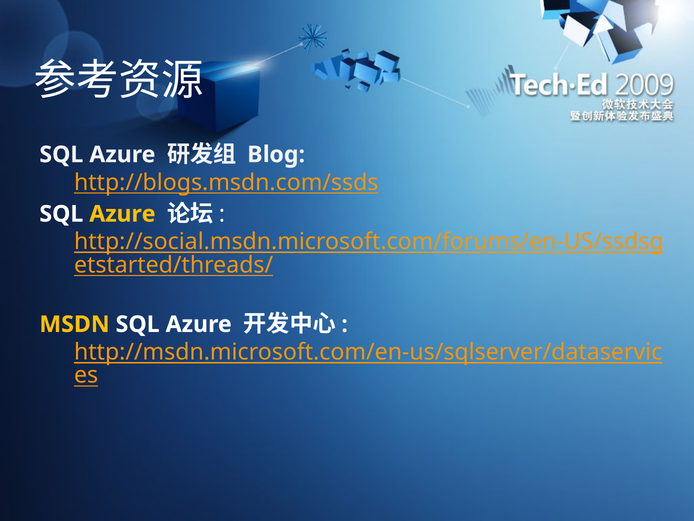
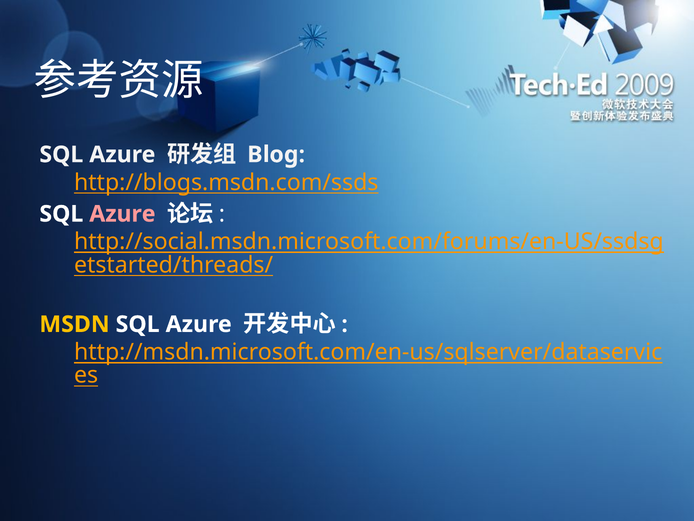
Azure at (122, 214) colour: yellow -> pink
